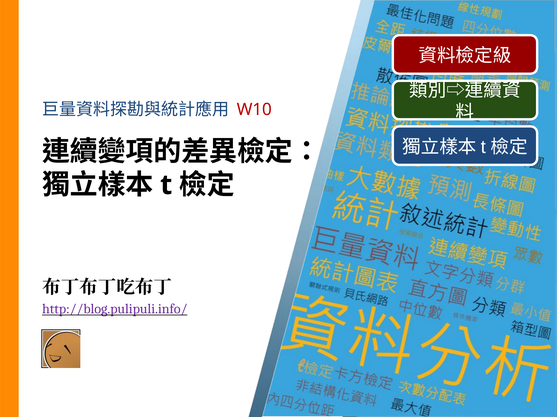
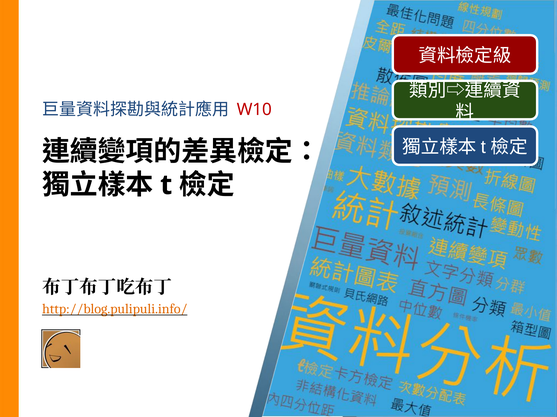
http://blog.pulipuli.info/ colour: purple -> orange
